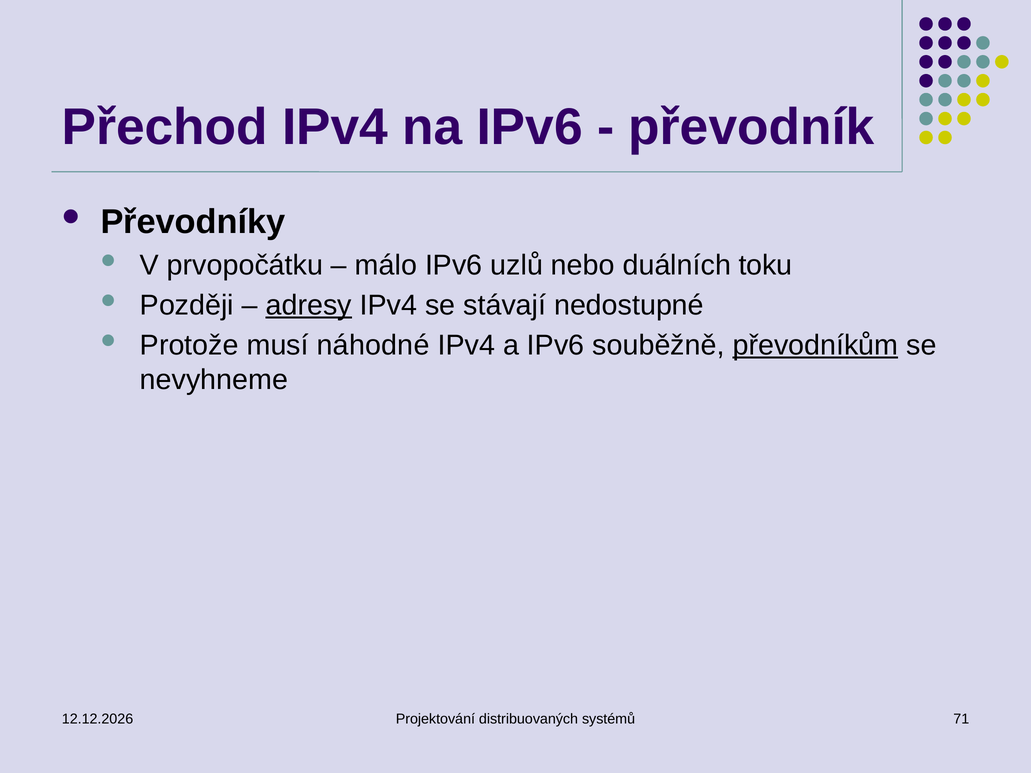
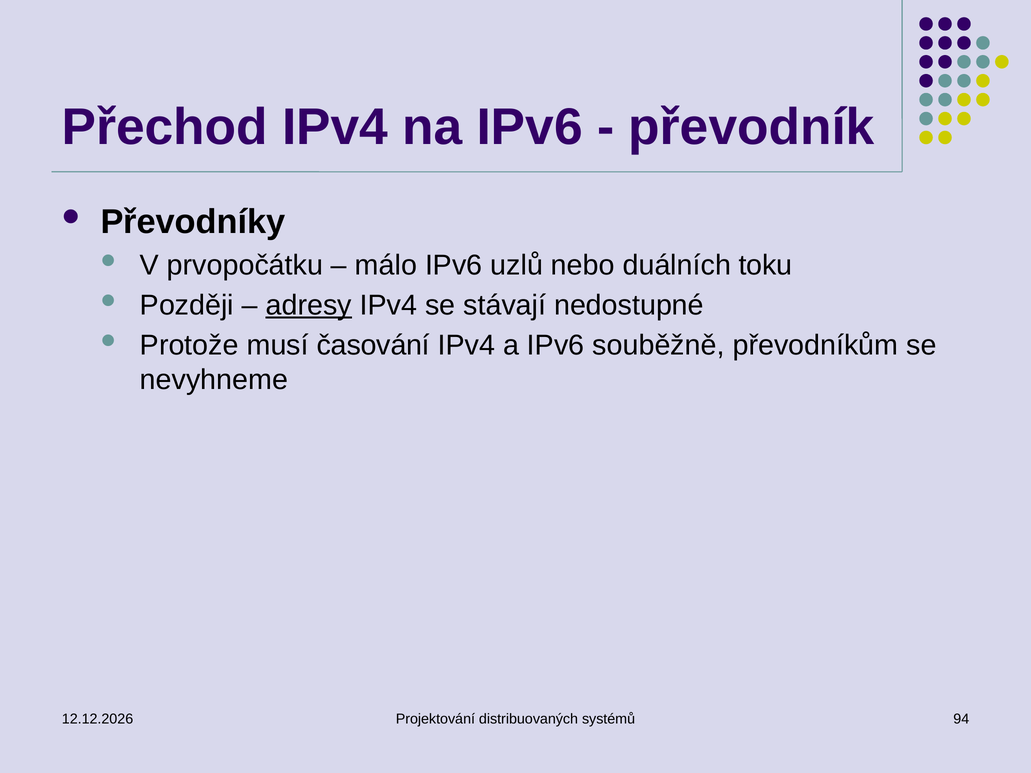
náhodné: náhodné -> časování
převodníkům underline: present -> none
71: 71 -> 94
